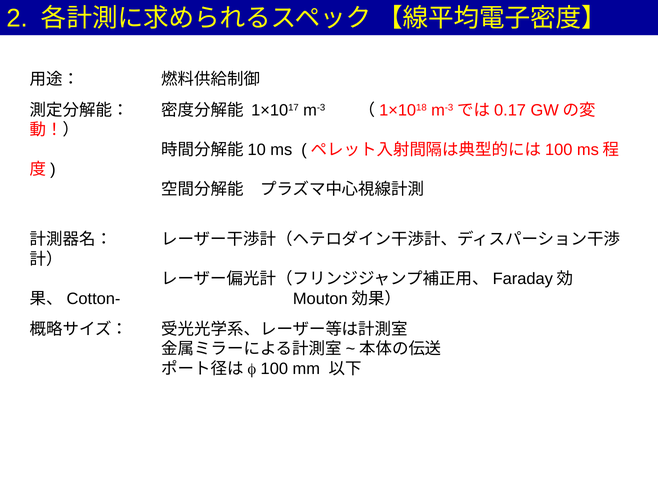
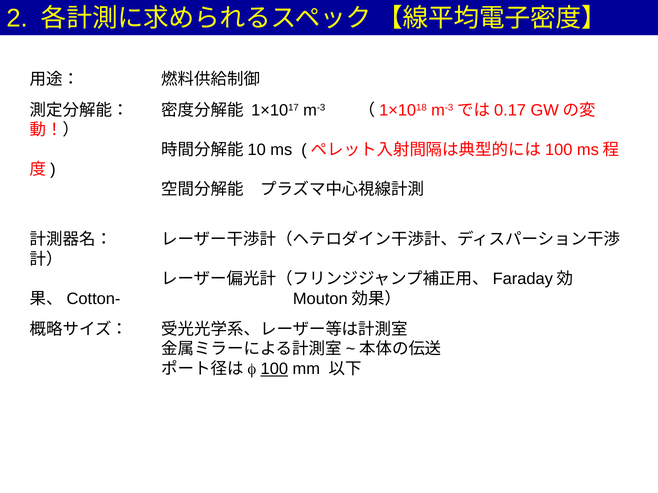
100 underline: none -> present
